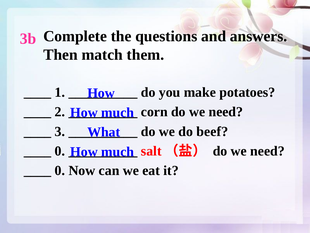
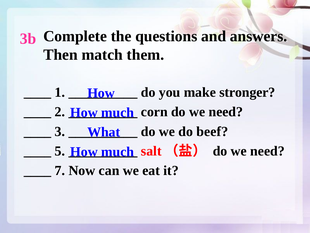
potatoes: potatoes -> stronger
0 at (60, 151): 0 -> 5
0 at (60, 170): 0 -> 7
